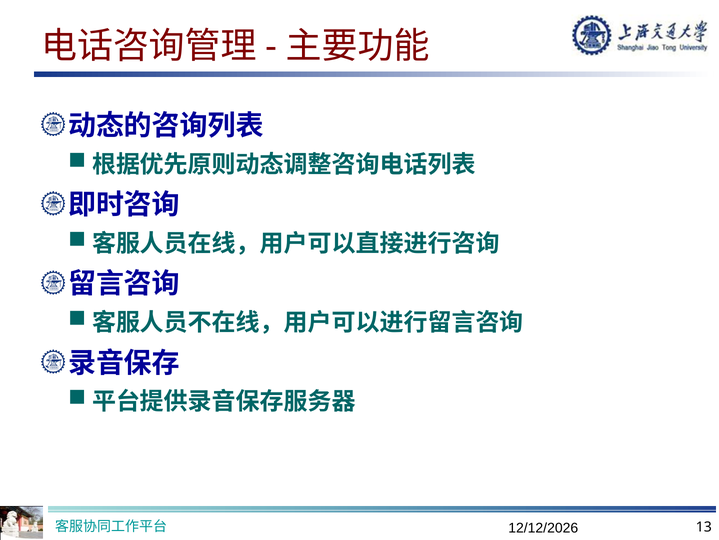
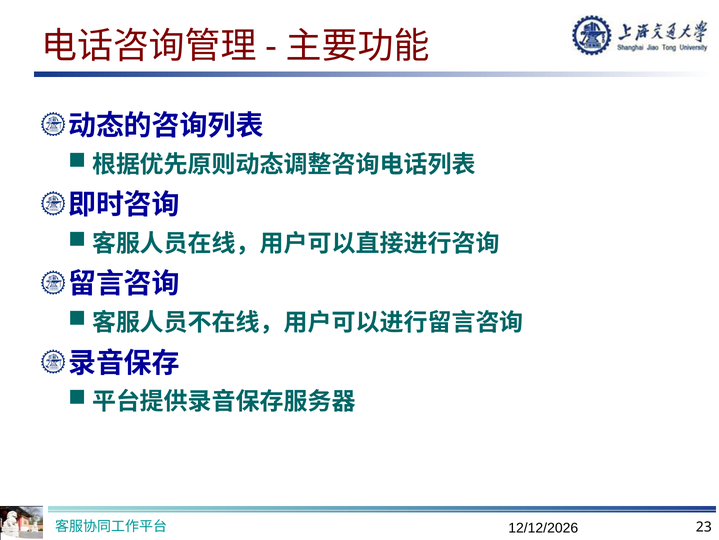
13: 13 -> 23
